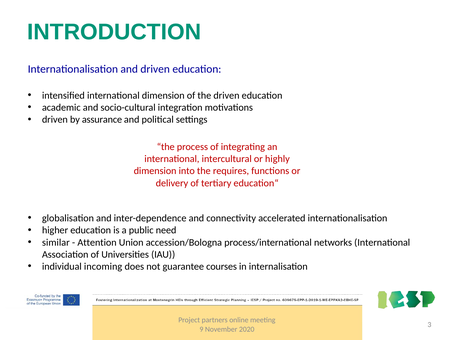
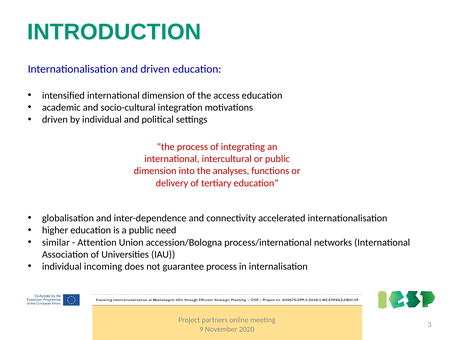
the driven: driven -> access
by assurance: assurance -> individual
or highly: highly -> public
requires: requires -> analyses
guarantee courses: courses -> process
